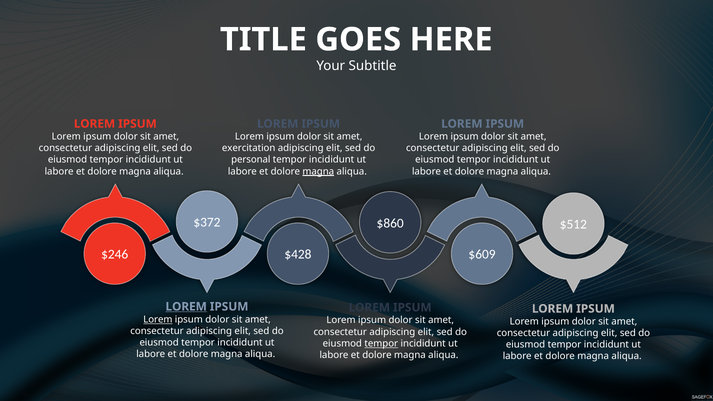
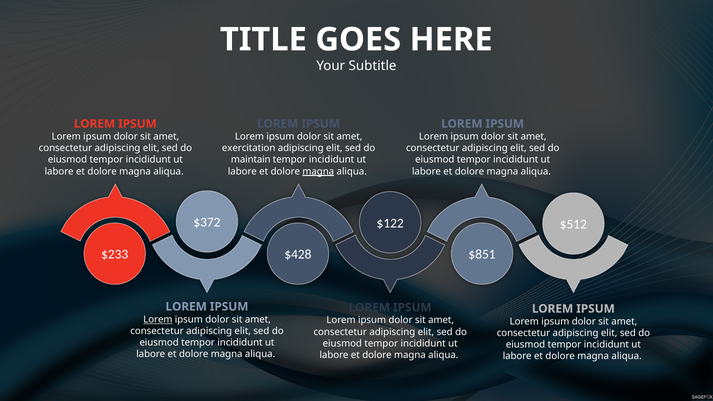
personal: personal -> maintain
$860: $860 -> $122
$246: $246 -> $233
$609: $609 -> $851
LOREM at (186, 307) underline: present -> none
tempor at (381, 344) underline: present -> none
